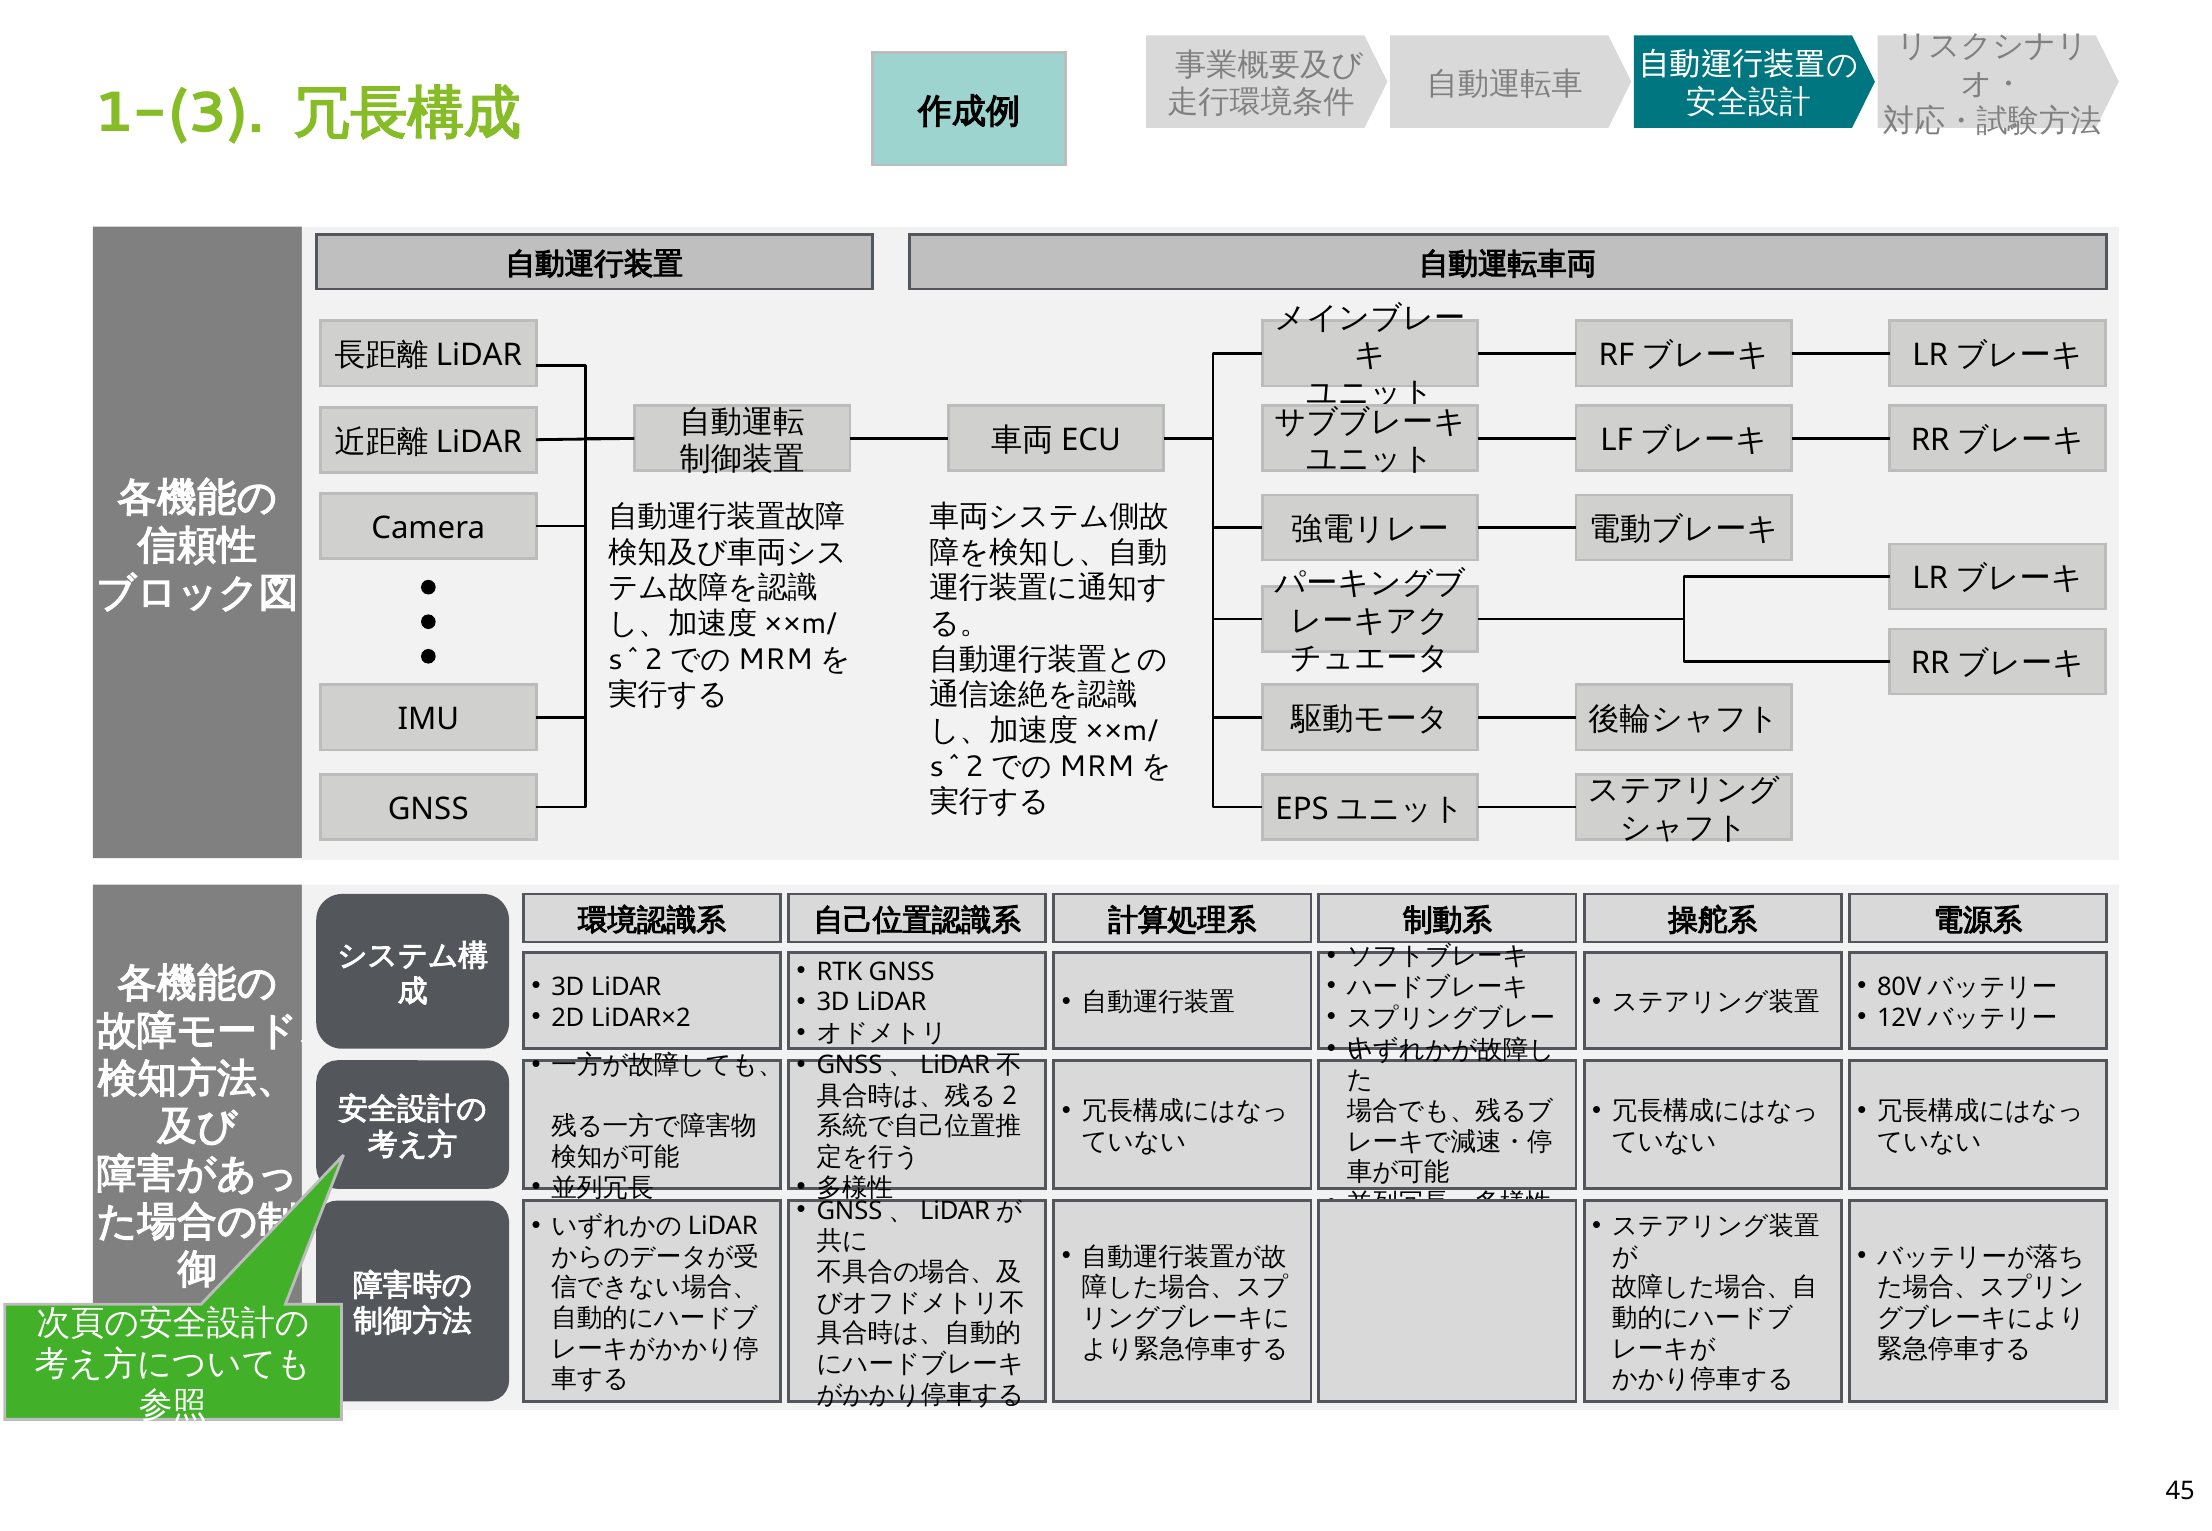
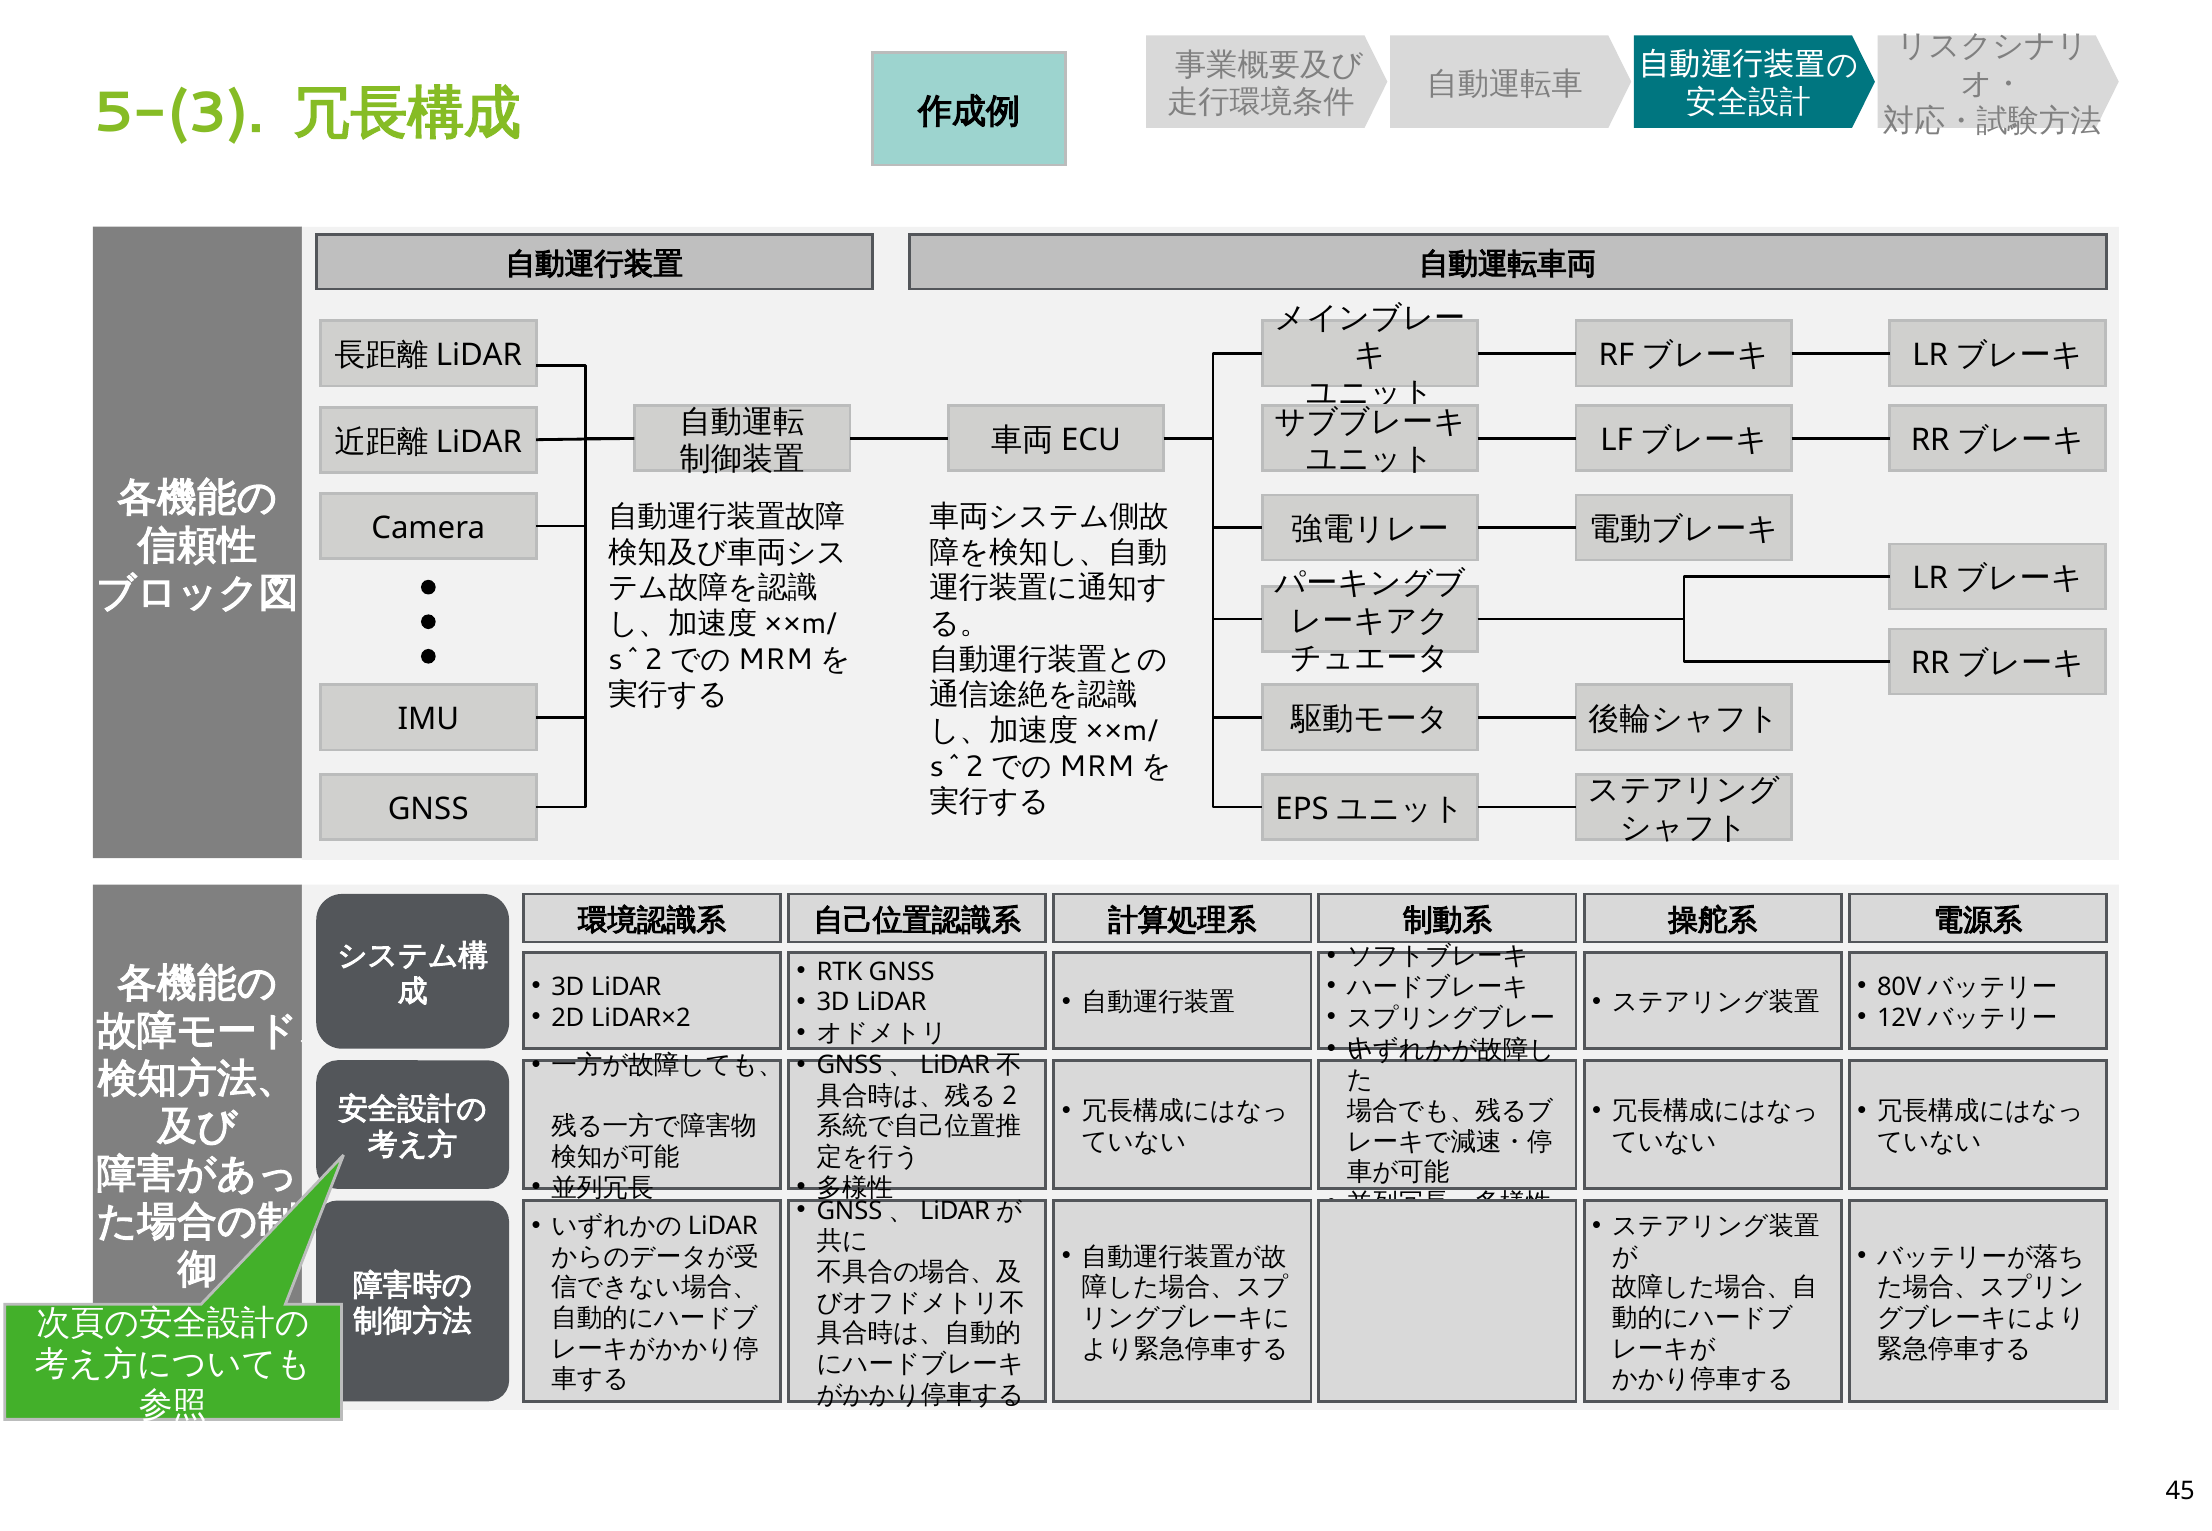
1-(3: 1-(3 -> 5-(3
